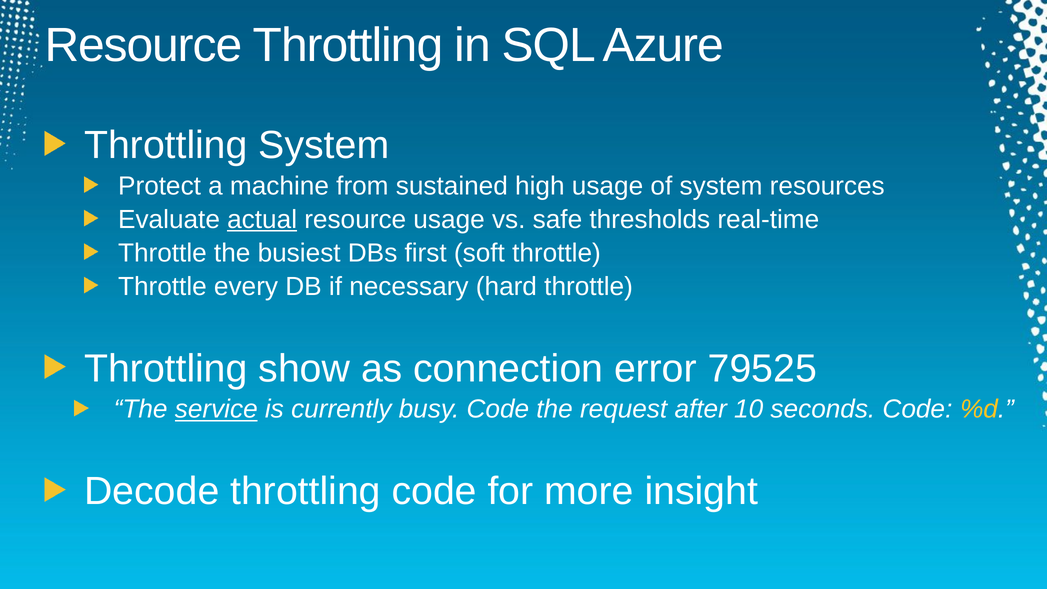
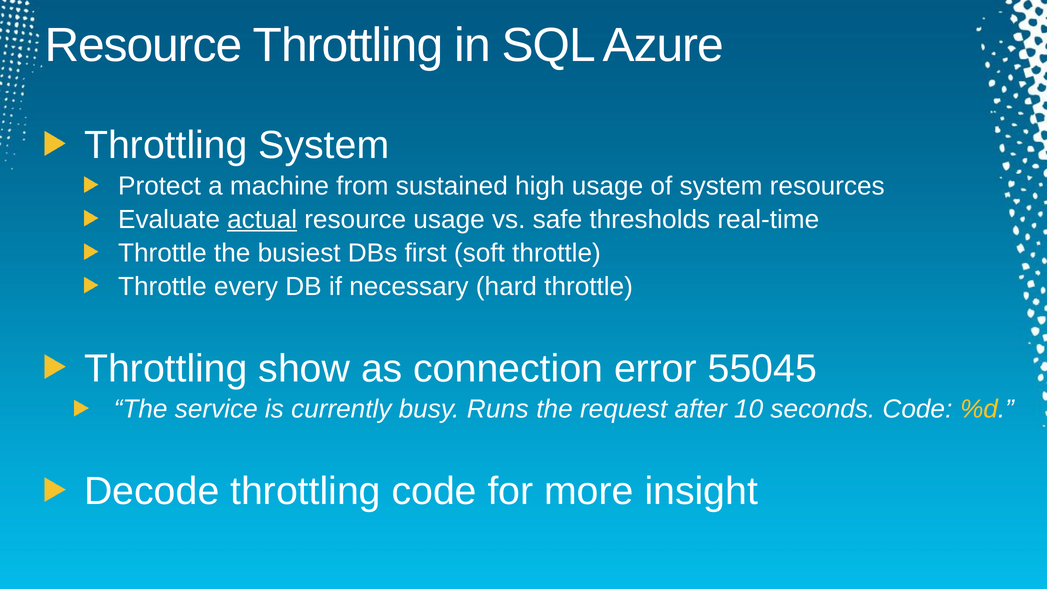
79525: 79525 -> 55045
service underline: present -> none
busy Code: Code -> Runs
